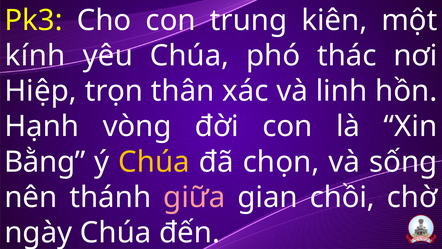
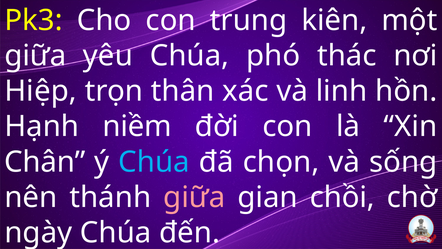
kính at (35, 56): kính -> giữa
vòng: vòng -> niềm
Bằng: Bằng -> Chân
Chúa at (154, 162) colour: yellow -> light blue
